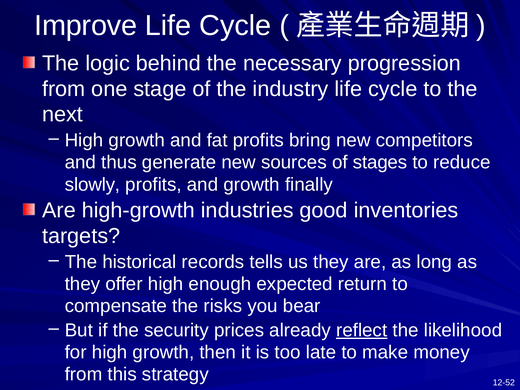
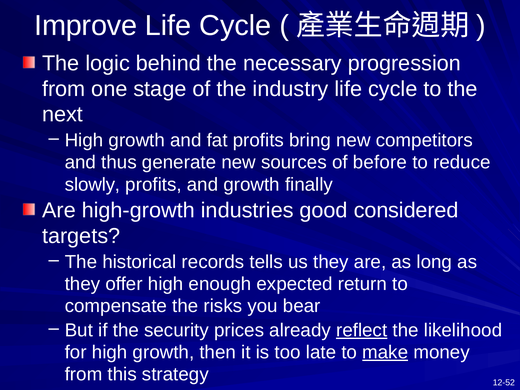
stages: stages -> before
inventories: inventories -> considered
make underline: none -> present
